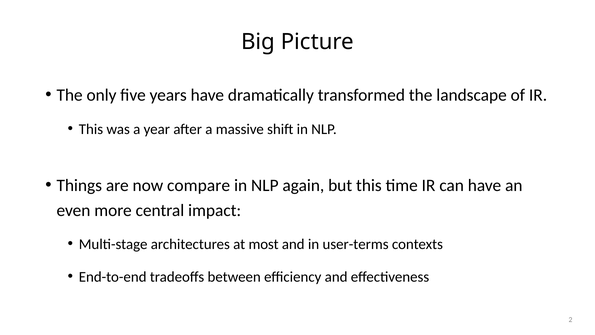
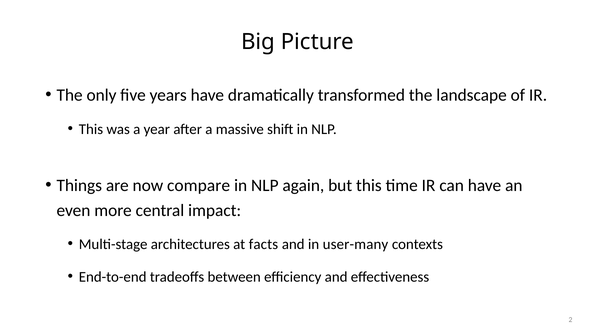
most: most -> facts
user-terms: user-terms -> user-many
